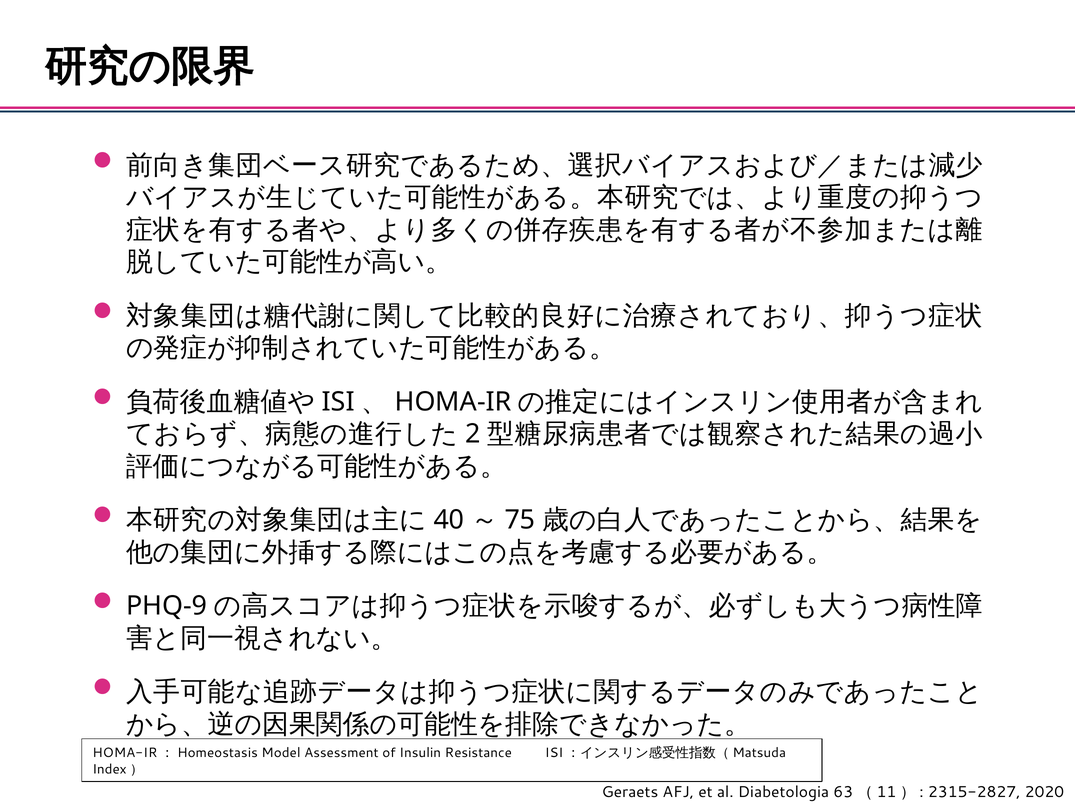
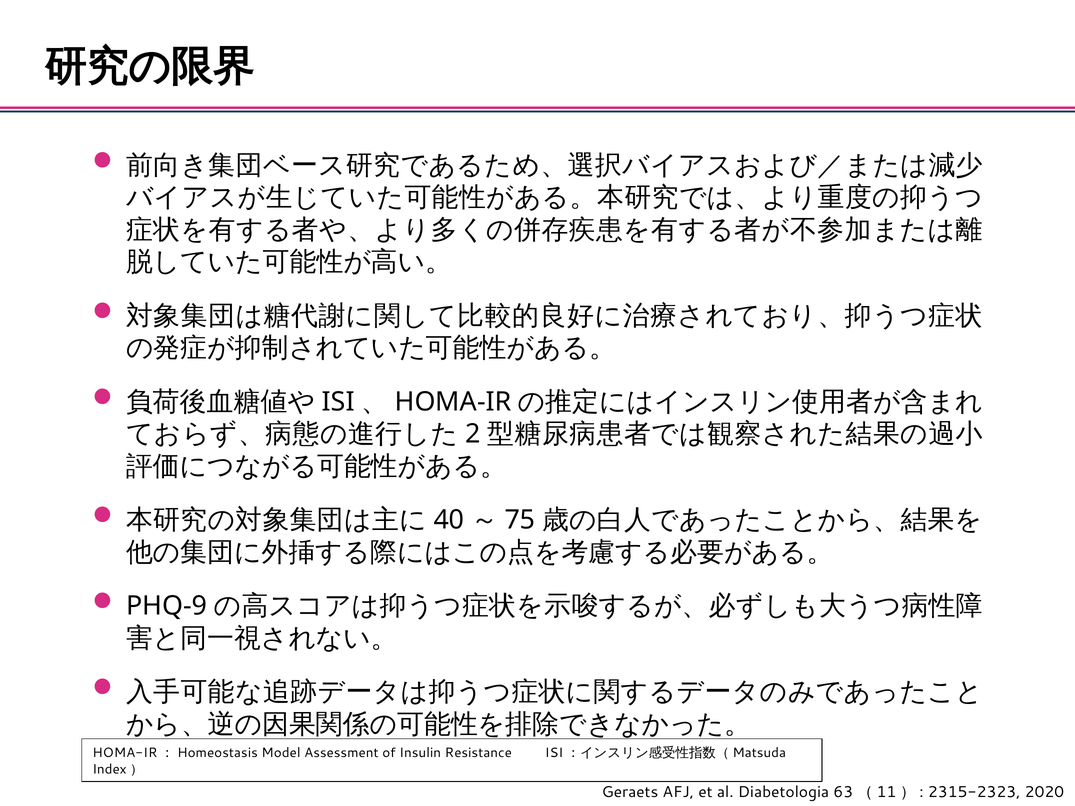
2315-2827: 2315-2827 -> 2315-2323
